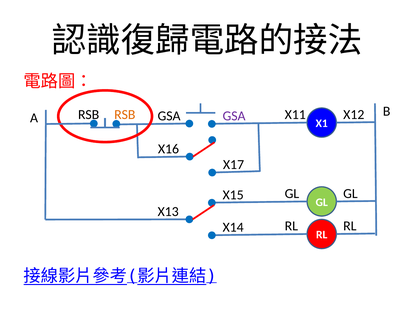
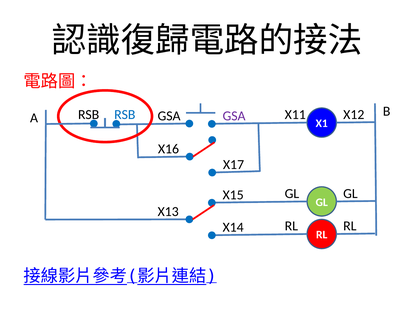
RSB at (125, 115) colour: orange -> blue
